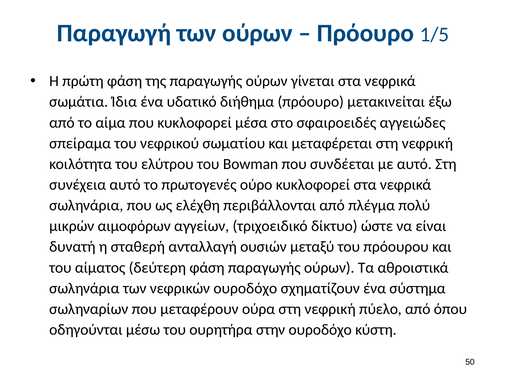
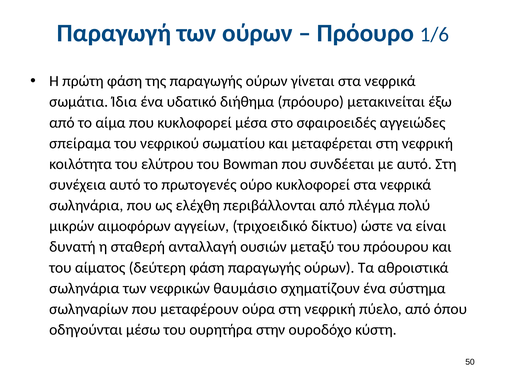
1/5: 1/5 -> 1/6
νεφρικών ουροδόχο: ουροδόχο -> θαυμάσιο
